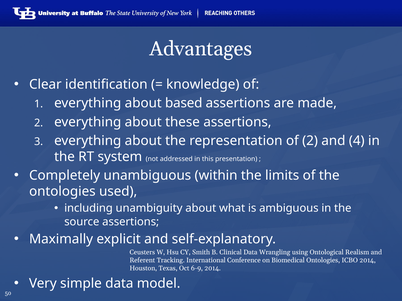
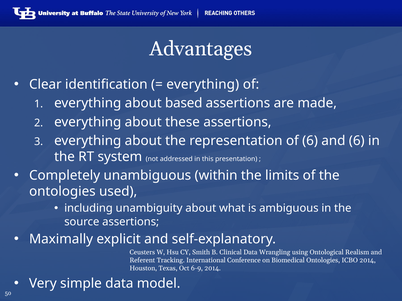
knowledge at (203, 85): knowledge -> everything
of 2: 2 -> 6
and 4: 4 -> 6
